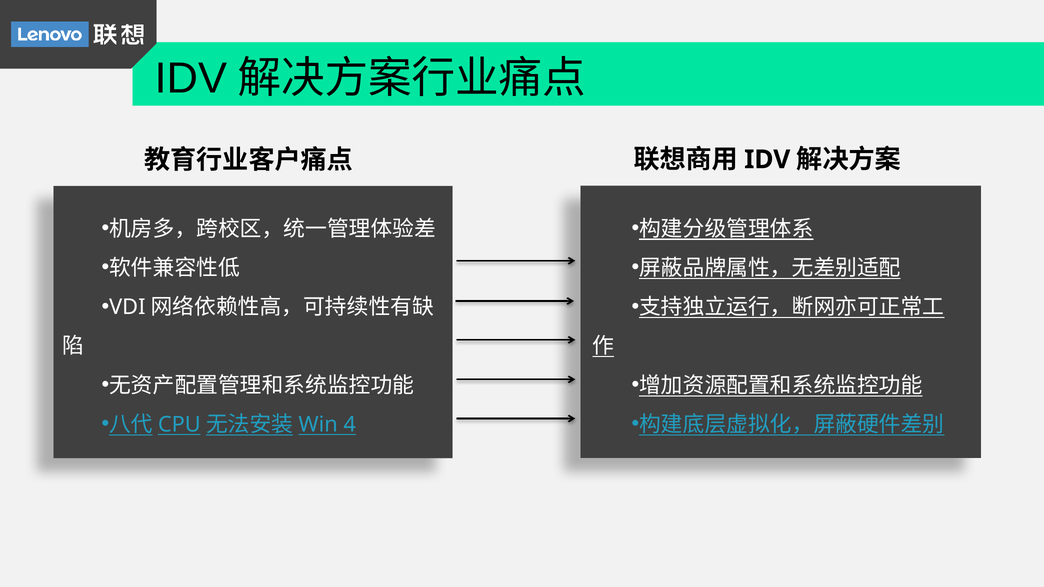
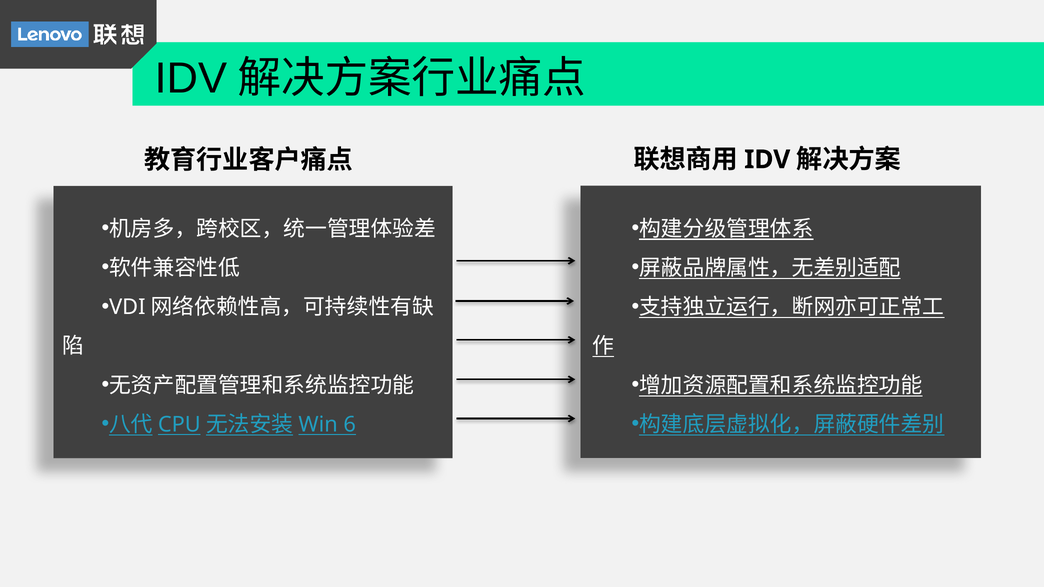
4: 4 -> 6
